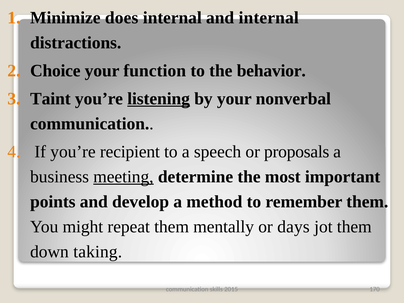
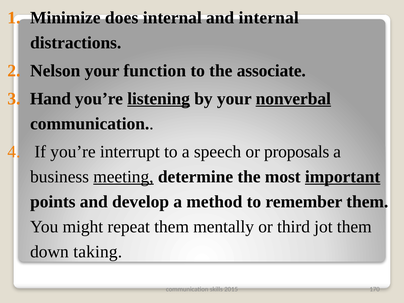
Choice: Choice -> Nelson
behavior: behavior -> associate
Taint: Taint -> Hand
nonverbal underline: none -> present
recipient: recipient -> interrupt
important underline: none -> present
days: days -> third
